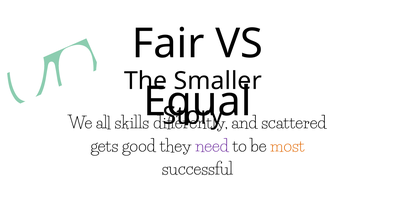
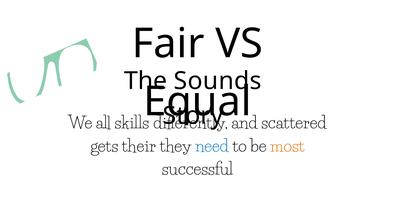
Smaller: Smaller -> Sounds
good: good -> their
need colour: purple -> blue
